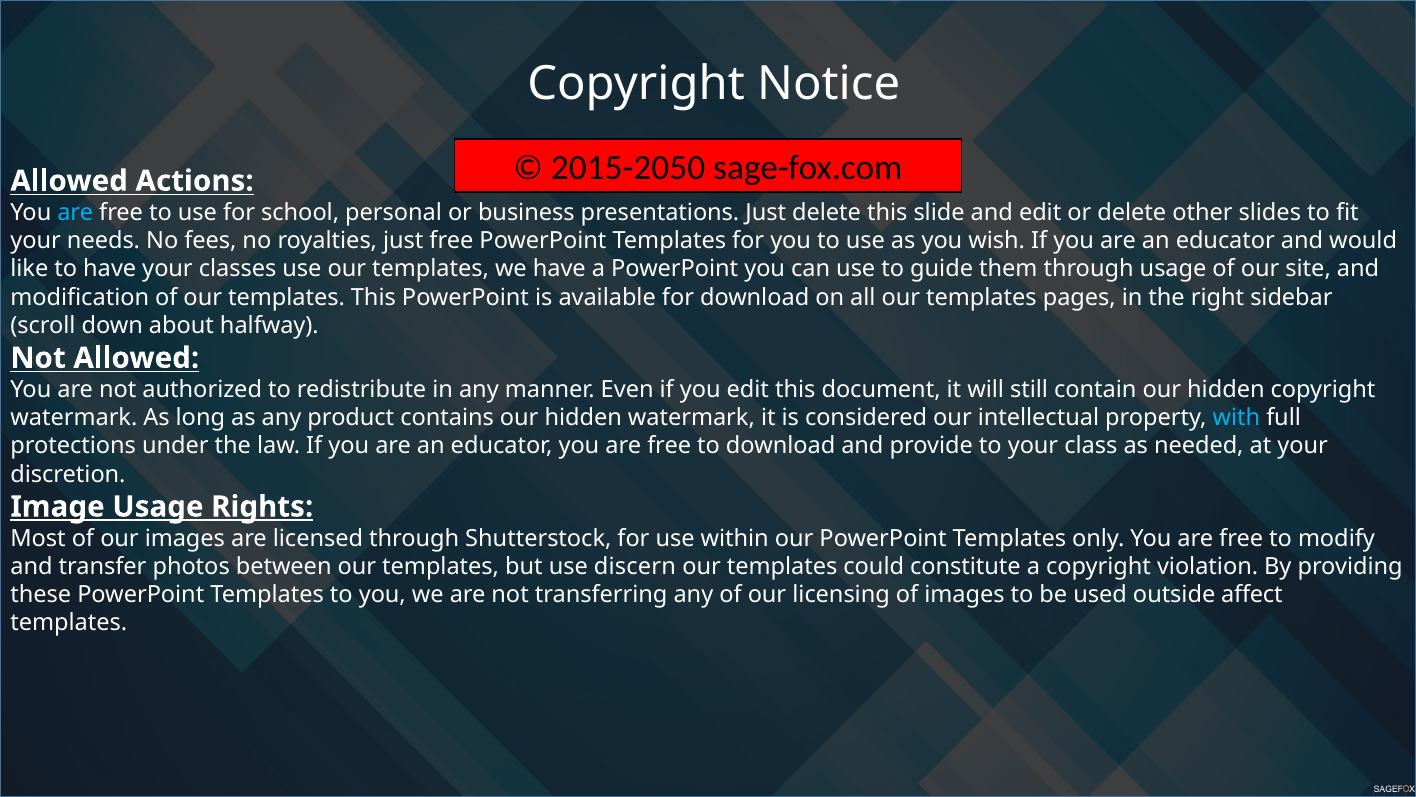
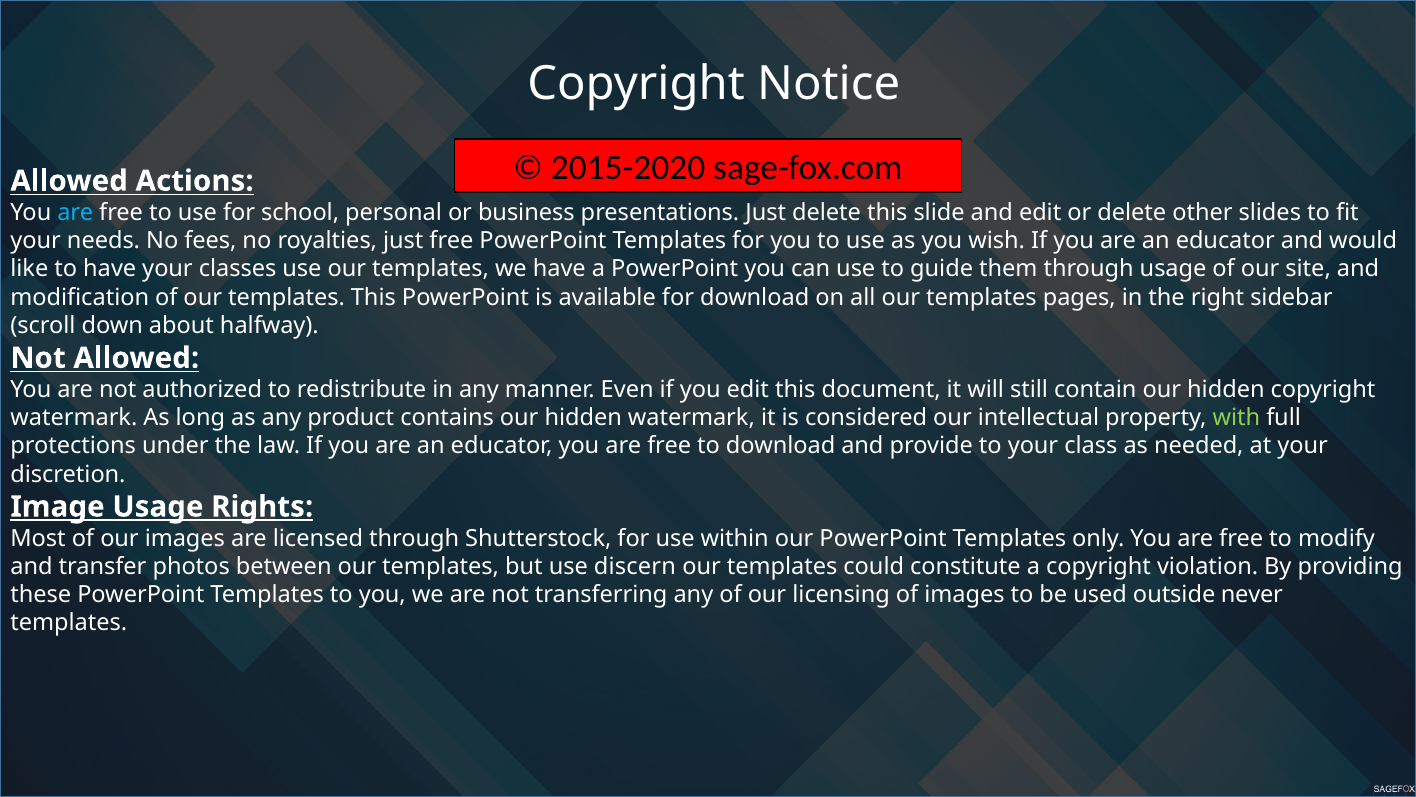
2015-2050: 2015-2050 -> 2015-2020
with colour: light blue -> light green
affect: affect -> never
